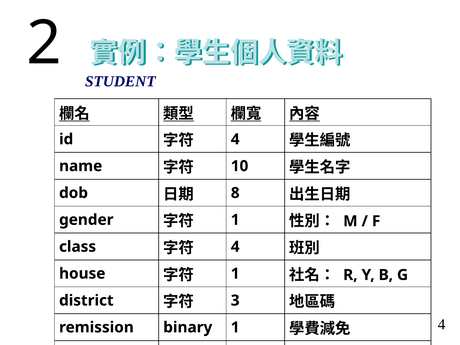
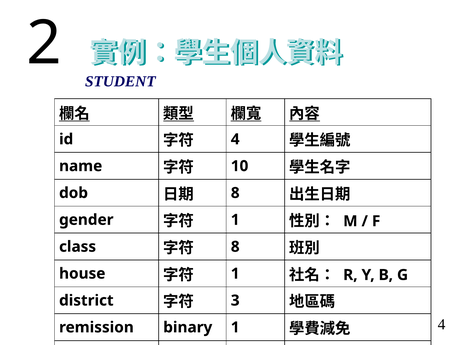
4 at (235, 247): 4 -> 8
